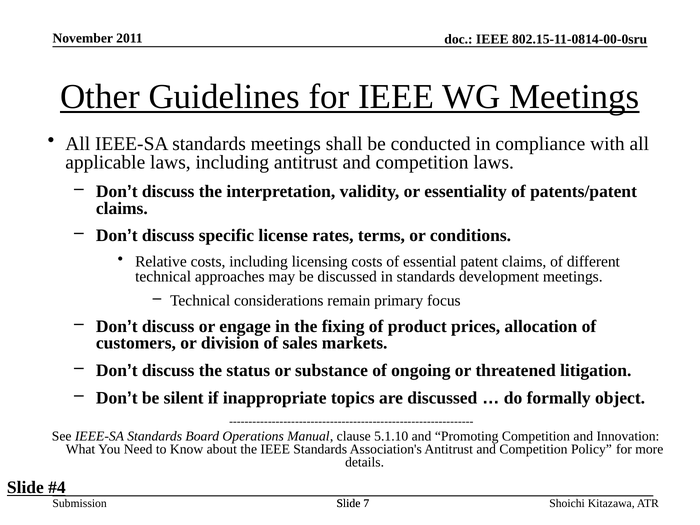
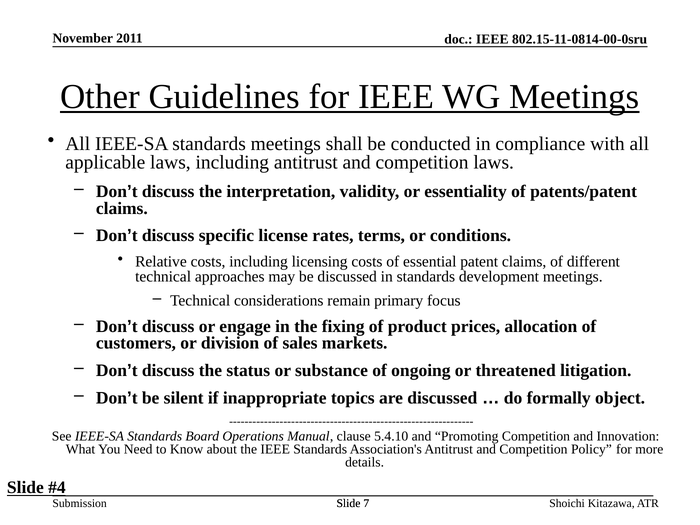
5.1.10: 5.1.10 -> 5.4.10
